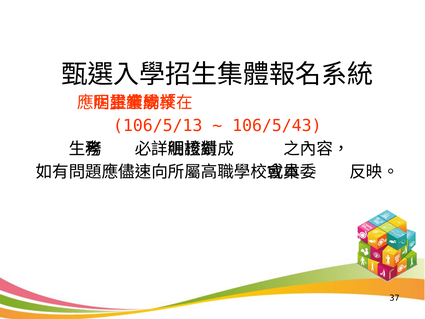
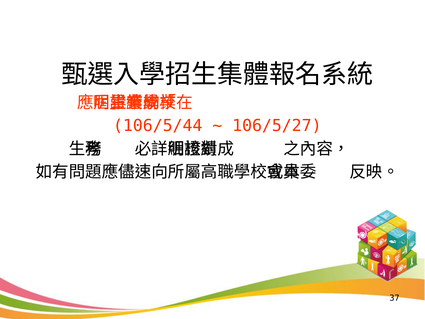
106/5/13: 106/5/13 -> 106/5/44
106/5/43: 106/5/43 -> 106/5/27
